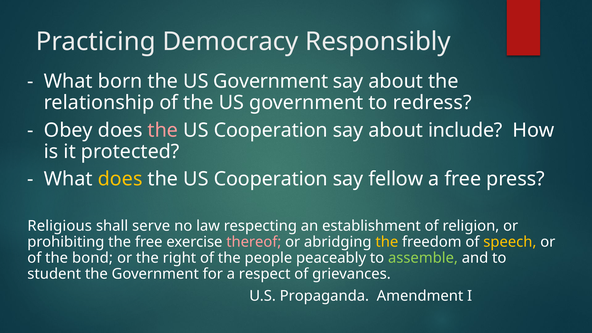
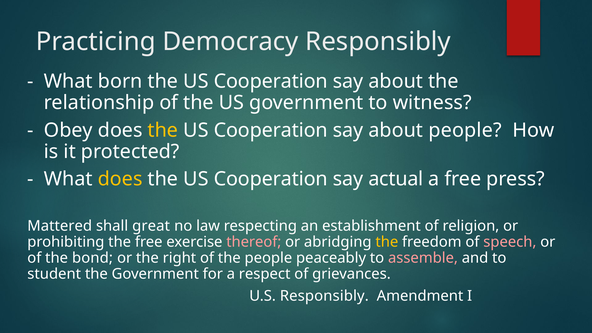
Government at (271, 81): Government -> Cooperation
redress: redress -> witness
the at (163, 130) colour: pink -> yellow
about include: include -> people
fellow: fellow -> actual
Religious: Religious -> Mattered
serve: serve -> great
speech colour: yellow -> pink
assemble colour: light green -> pink
U.S Propaganda: Propaganda -> Responsibly
